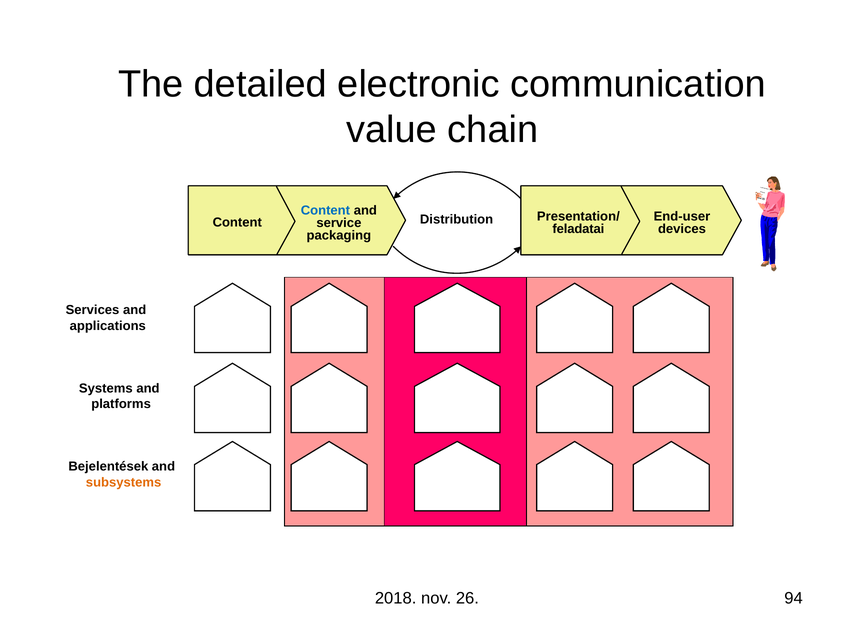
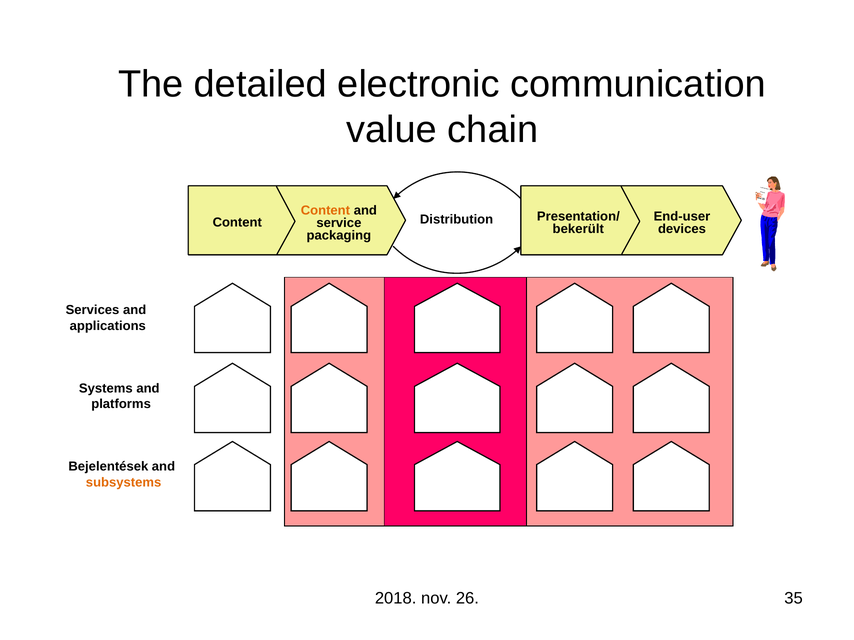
Content at (325, 211) colour: blue -> orange
feladatai: feladatai -> bekerült
94: 94 -> 35
